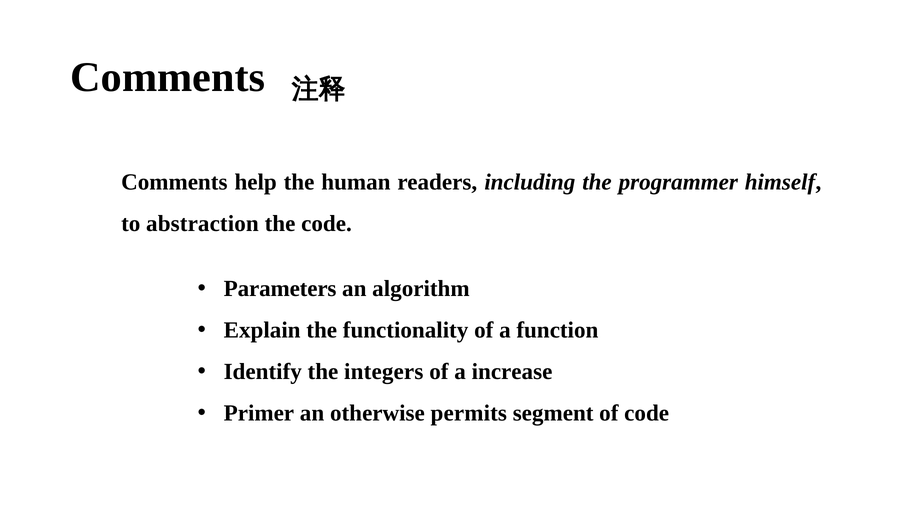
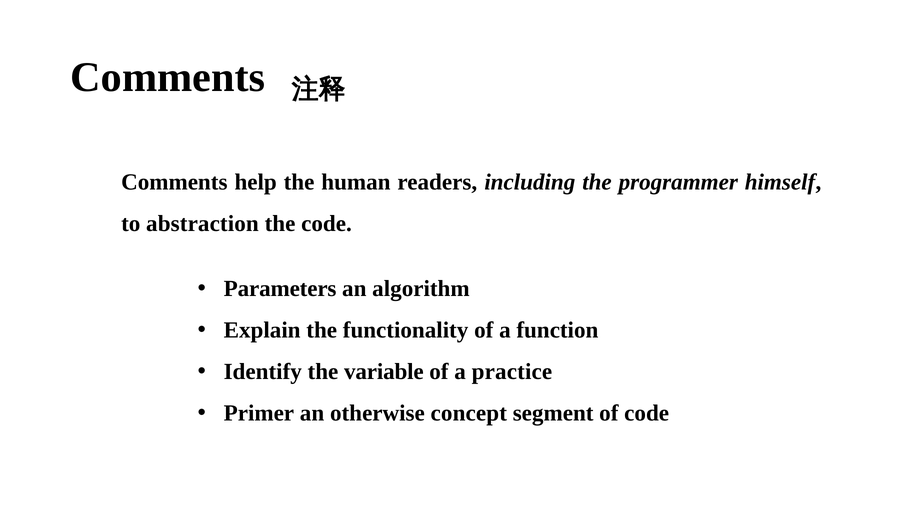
integers: integers -> variable
increase: increase -> practice
permits: permits -> concept
